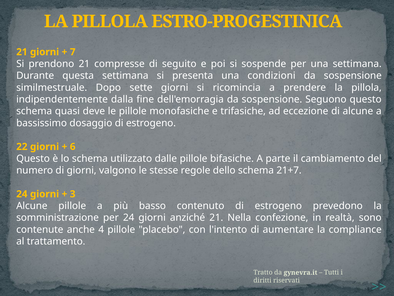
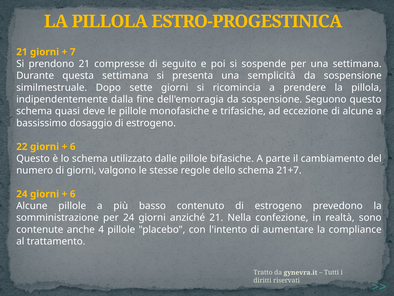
condizioni: condizioni -> semplicità
3 at (73, 194): 3 -> 6
